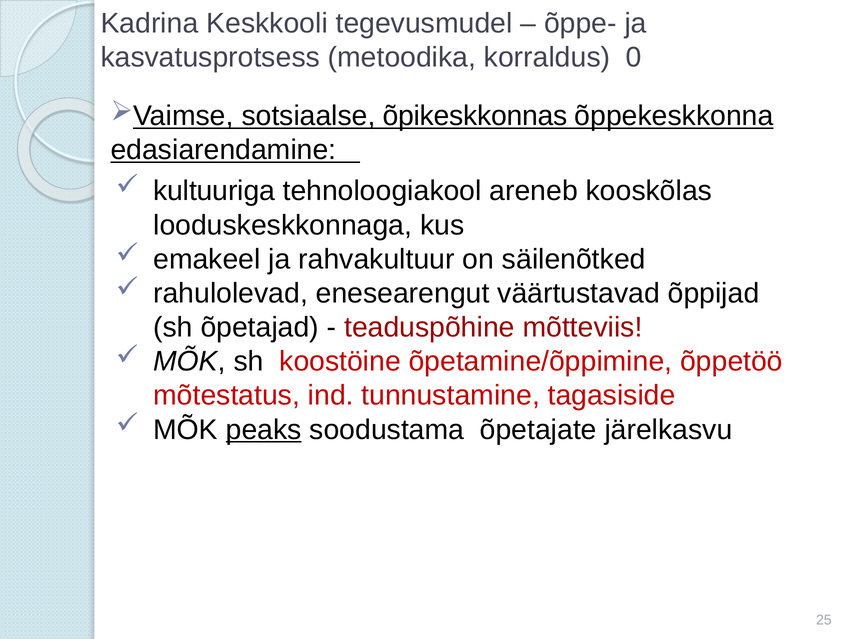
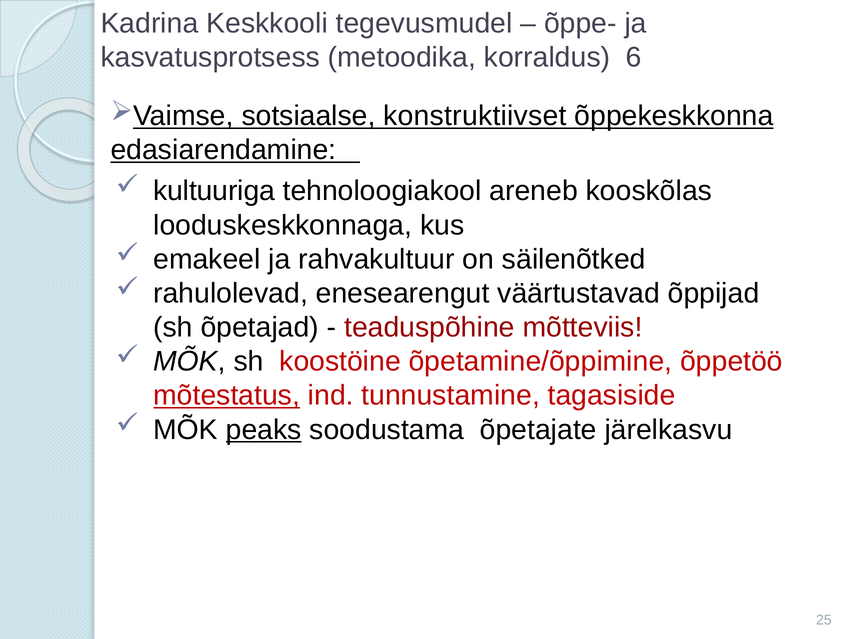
0: 0 -> 6
õpikeskkonnas: õpikeskkonnas -> konstruktiivset
mõtestatus underline: none -> present
